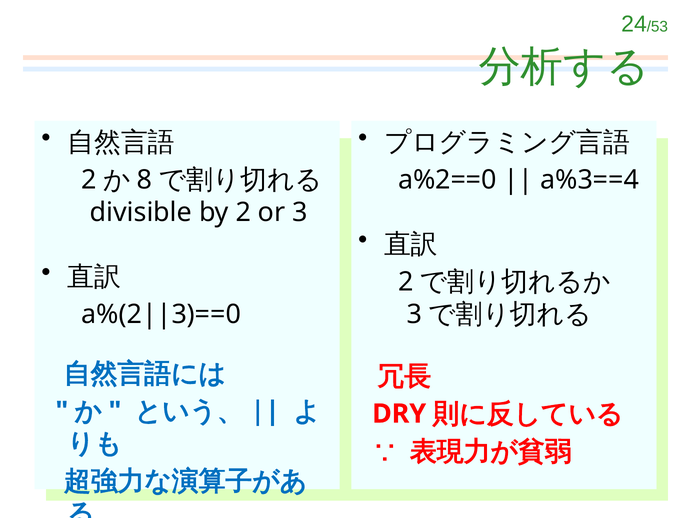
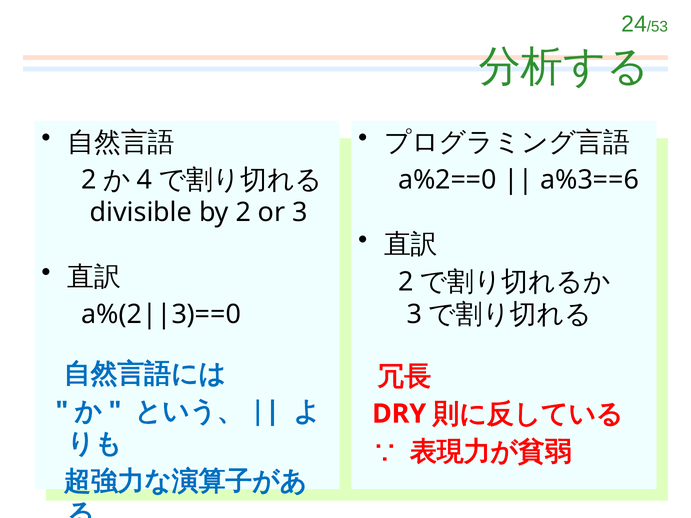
8: 8 -> 4
a%3==4: a%3==4 -> a%3==6
